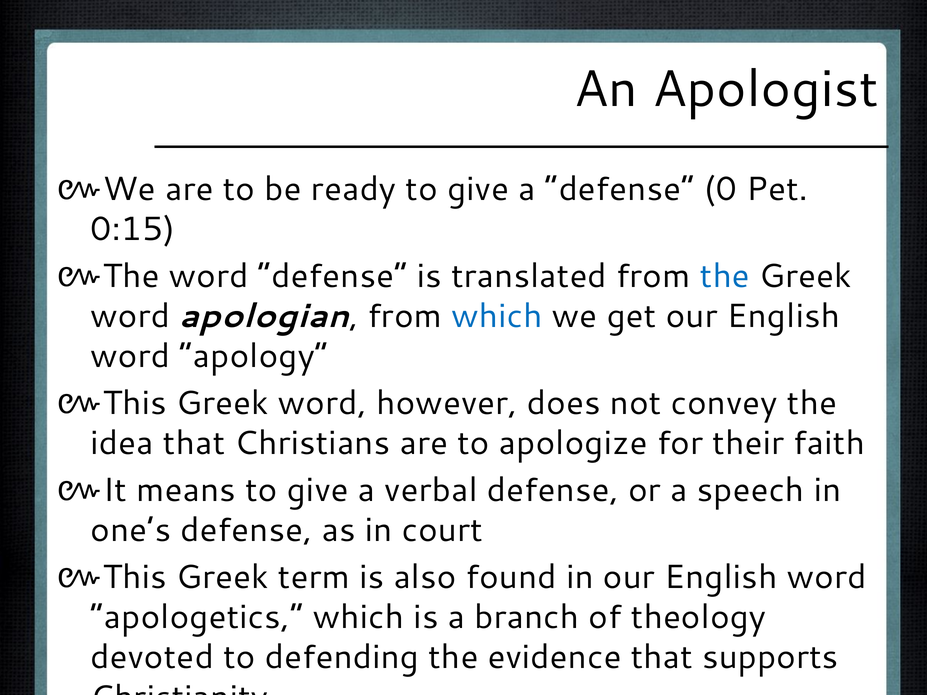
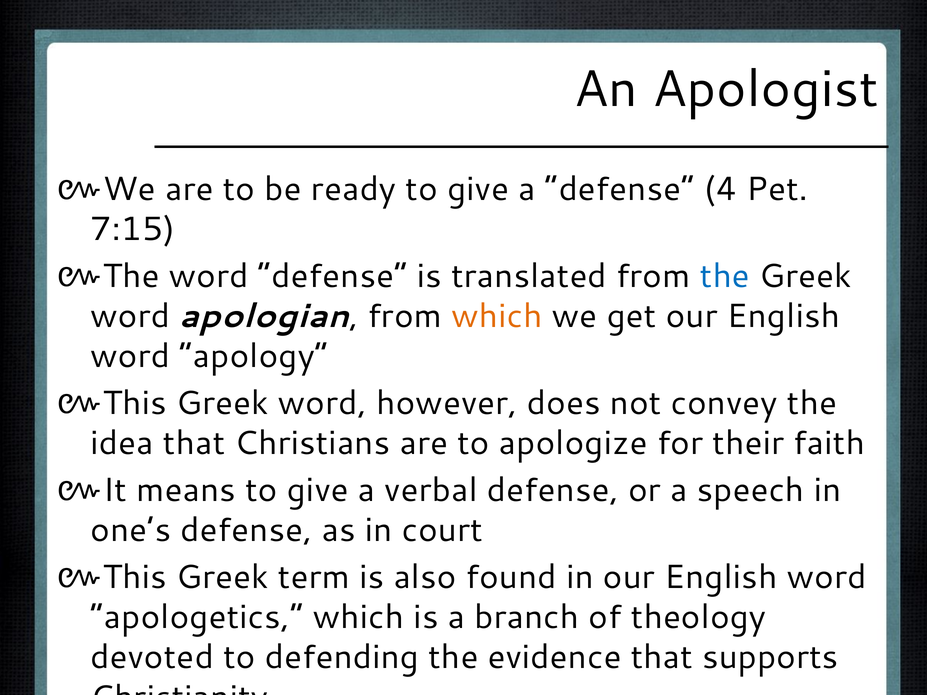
0: 0 -> 4
0:15: 0:15 -> 7:15
which at (497, 316) colour: blue -> orange
